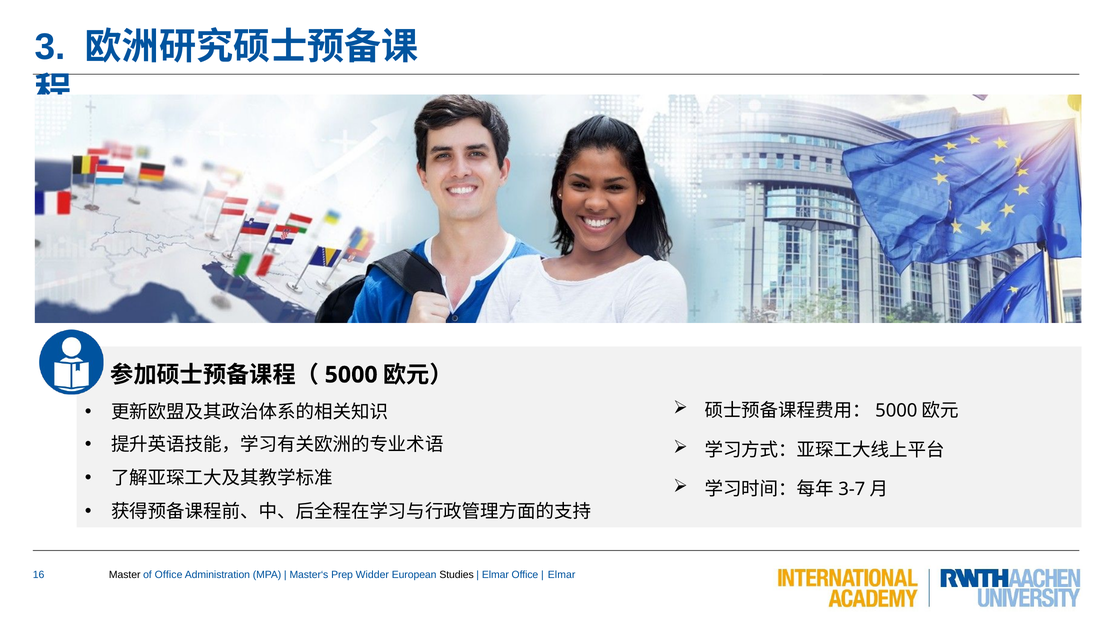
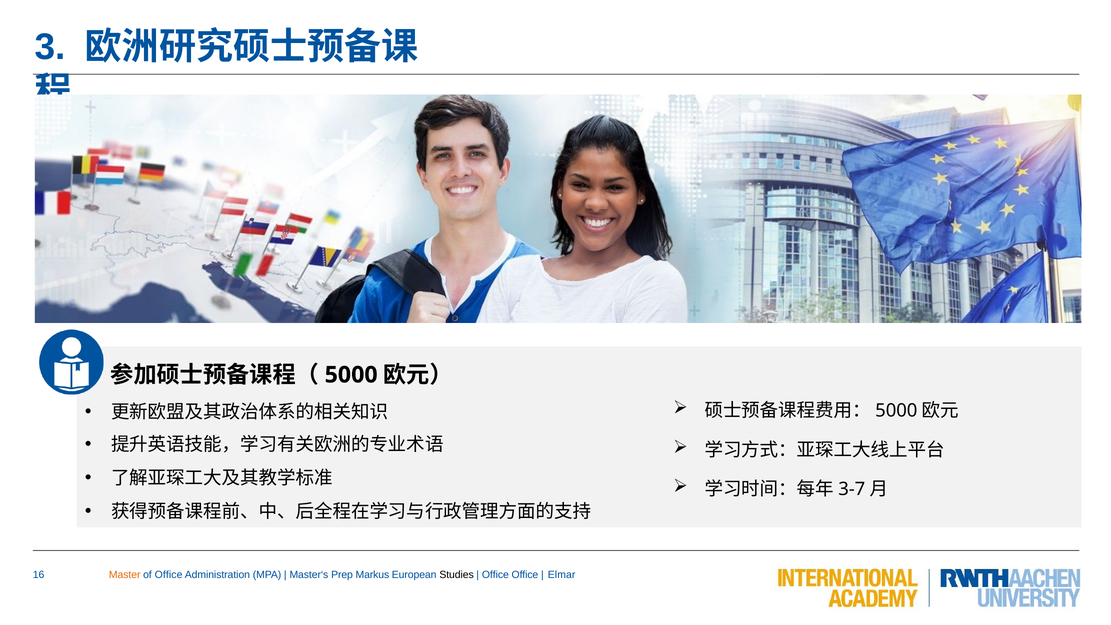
Master colour: black -> orange
Widder: Widder -> Markus
Elmar at (495, 575): Elmar -> Office
